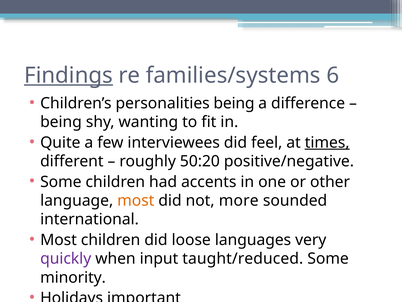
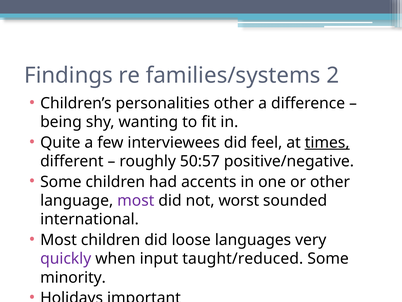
Findings underline: present -> none
6: 6 -> 2
personalities being: being -> other
50:20: 50:20 -> 50:57
most at (136, 200) colour: orange -> purple
more: more -> worst
